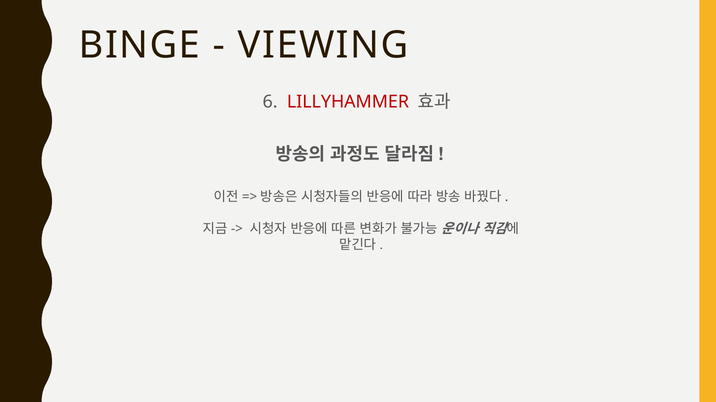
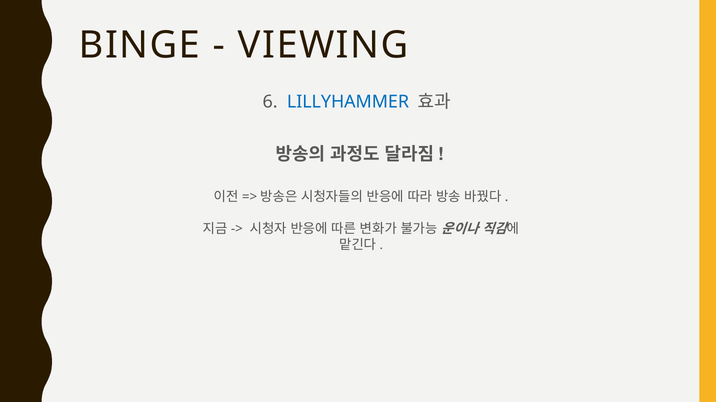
LILLYHAMMER colour: red -> blue
